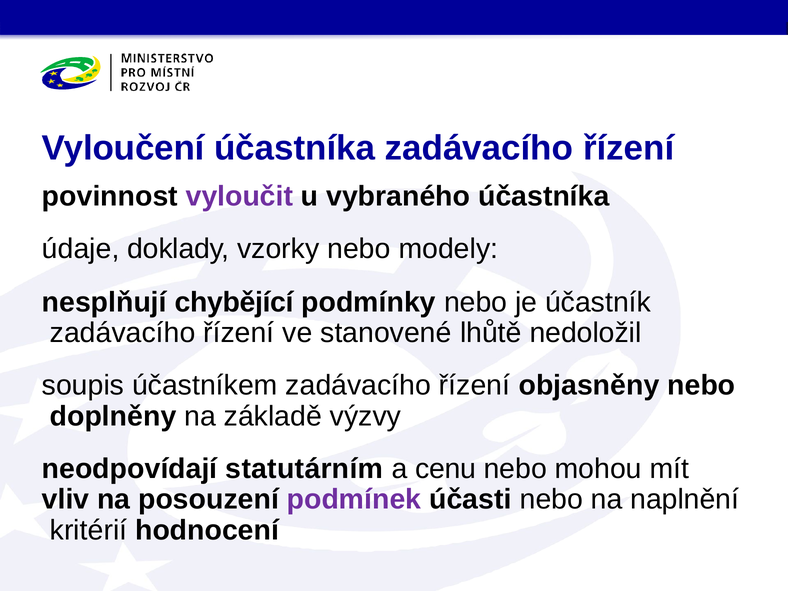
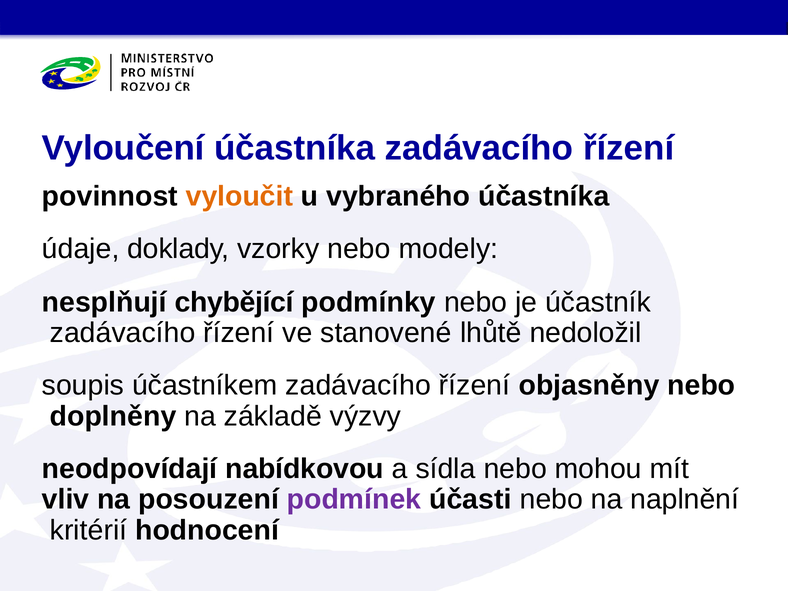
vyloučit colour: purple -> orange
statutárním: statutárním -> nabídkovou
cenu: cenu -> sídla
